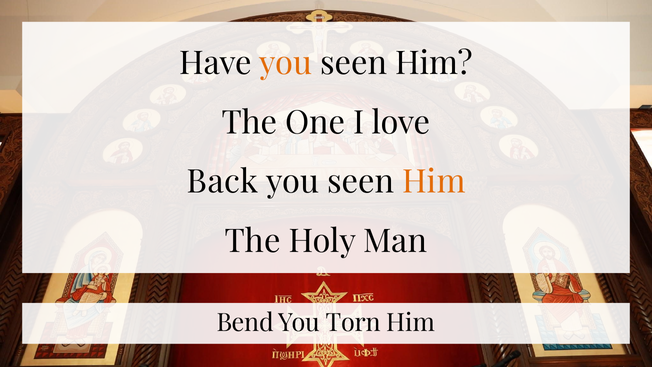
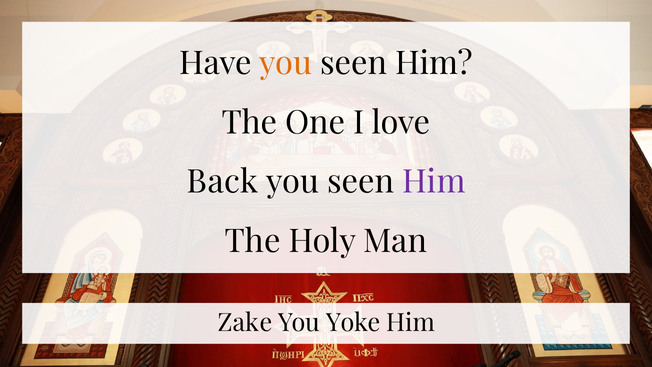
Him at (434, 182) colour: orange -> purple
Bend: Bend -> Zake
Torn: Torn -> Yoke
